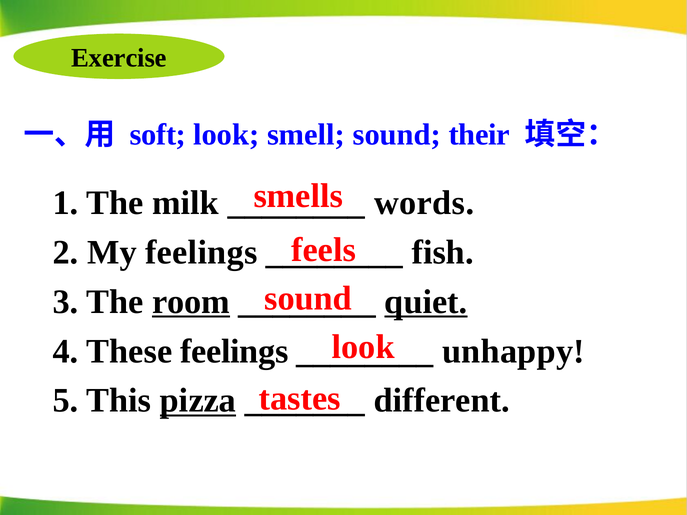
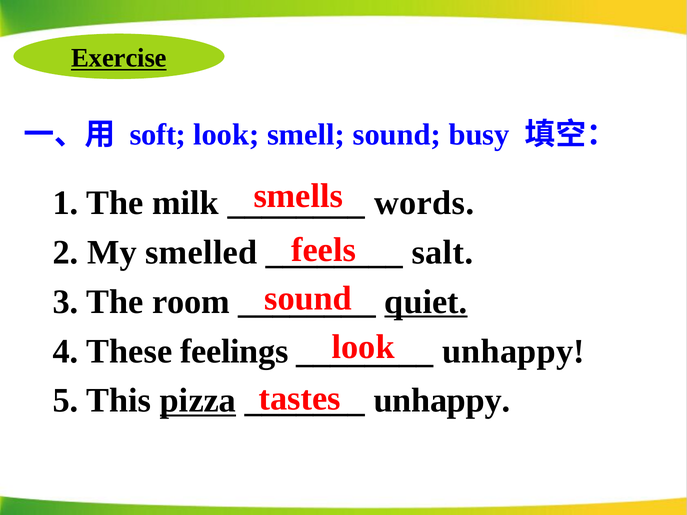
Exercise underline: none -> present
their: their -> busy
My feelings: feelings -> smelled
fish: fish -> salt
room underline: present -> none
different at (442, 401): different -> unhappy
